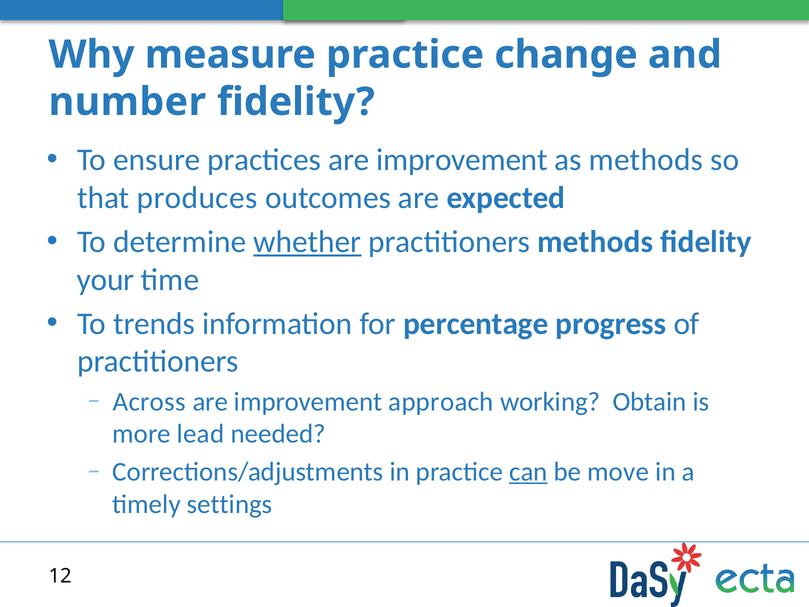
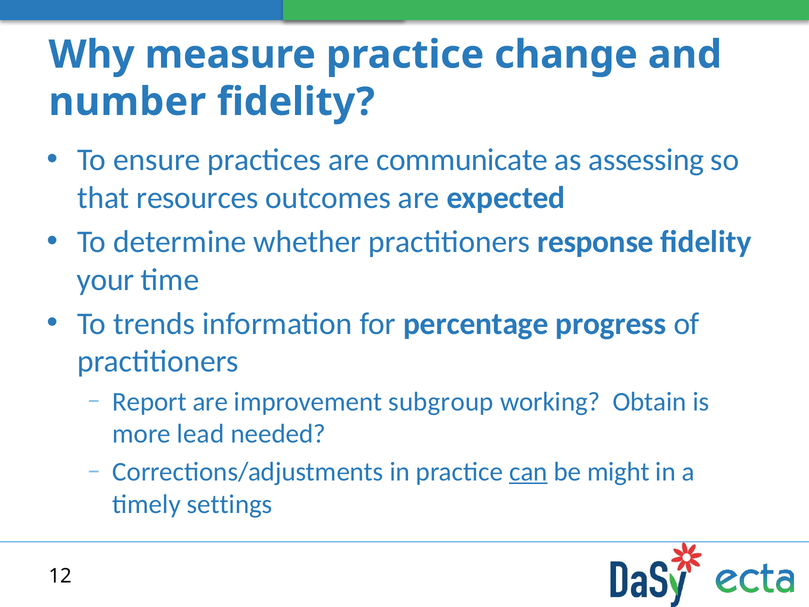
practices are improvement: improvement -> communicate
as methods: methods -> assessing
produces: produces -> resources
whether underline: present -> none
practitioners methods: methods -> response
Across: Across -> Report
approach: approach -> subgroup
move: move -> might
